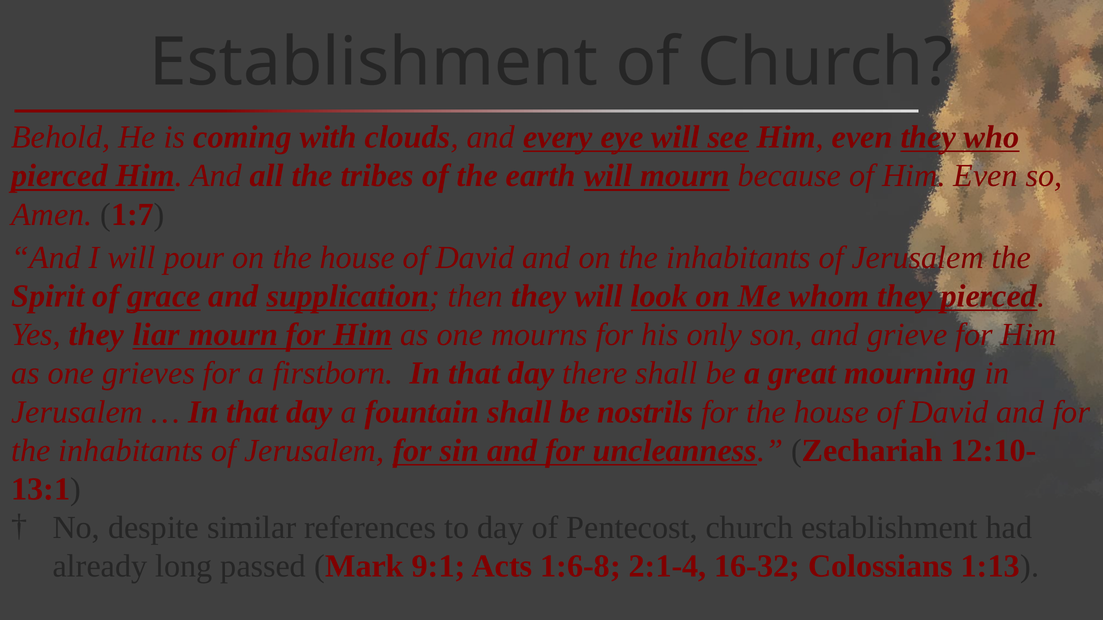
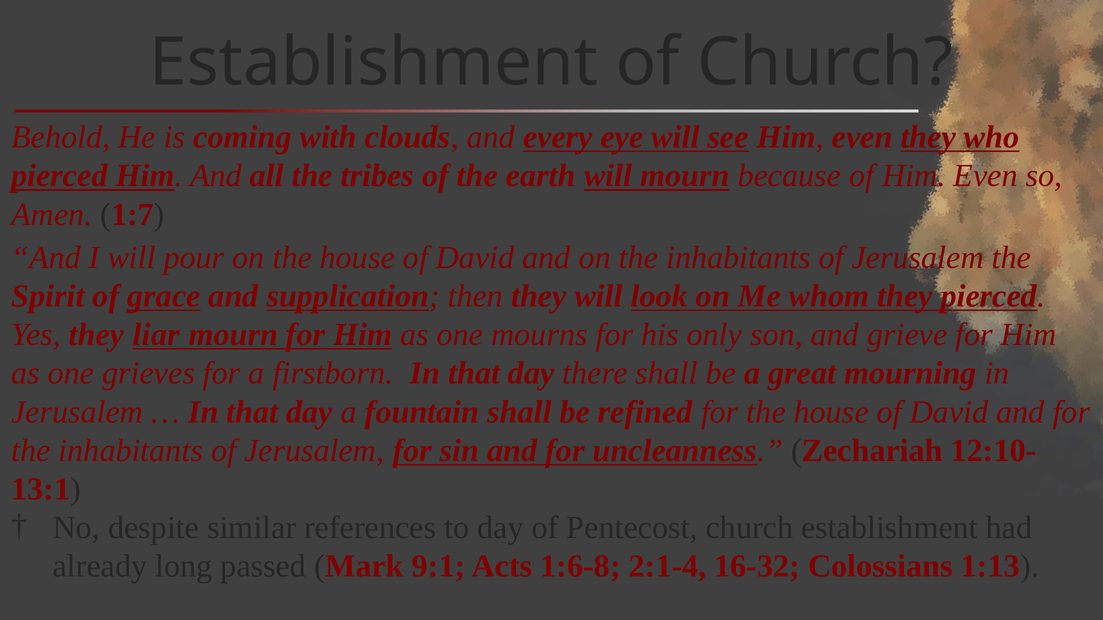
nostrils: nostrils -> refined
